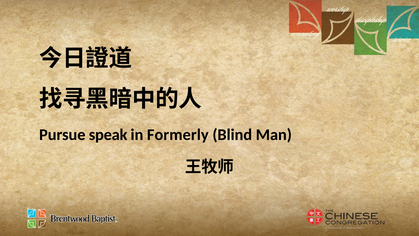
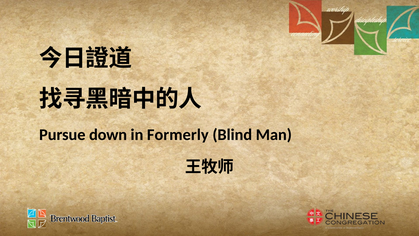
speak: speak -> down
